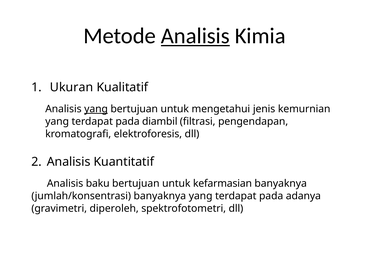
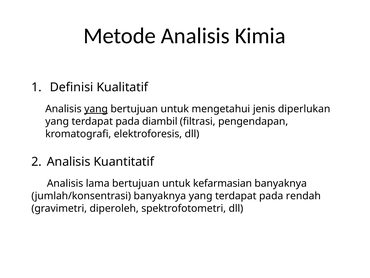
Analisis at (195, 36) underline: present -> none
Ukuran: Ukuran -> Definisi
kemurnian: kemurnian -> diperlukan
baku: baku -> lama
adanya: adanya -> rendah
